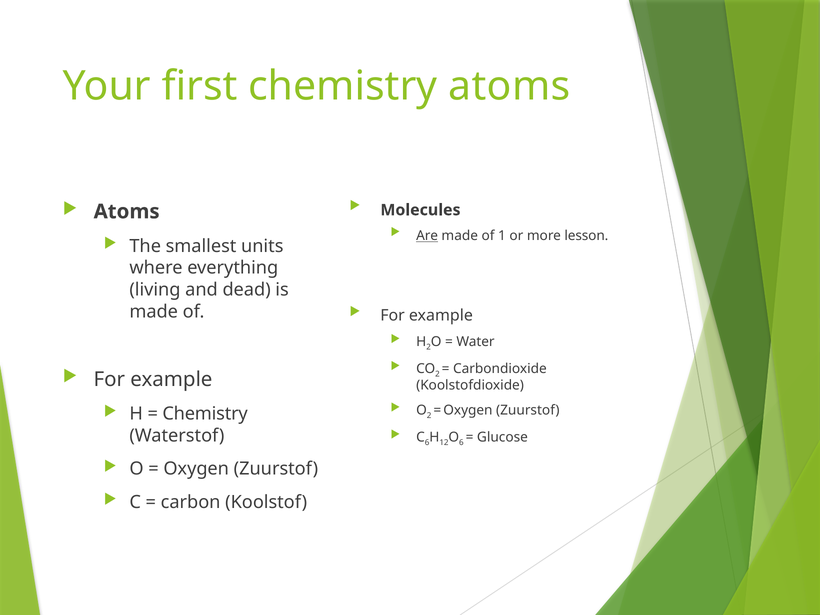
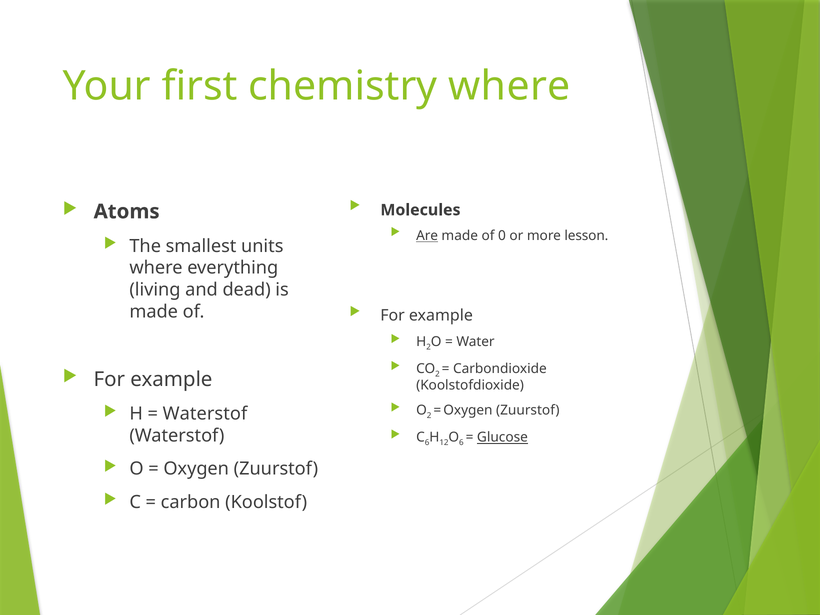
chemistry atoms: atoms -> where
1: 1 -> 0
Chemistry at (205, 414): Chemistry -> Waterstof
Glucose underline: none -> present
